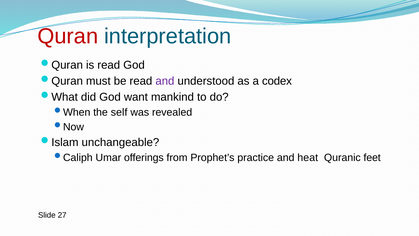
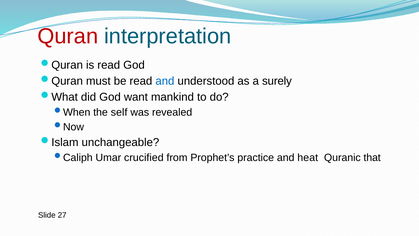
and at (165, 81) colour: purple -> blue
codex: codex -> surely
offerings: offerings -> crucified
feet: feet -> that
